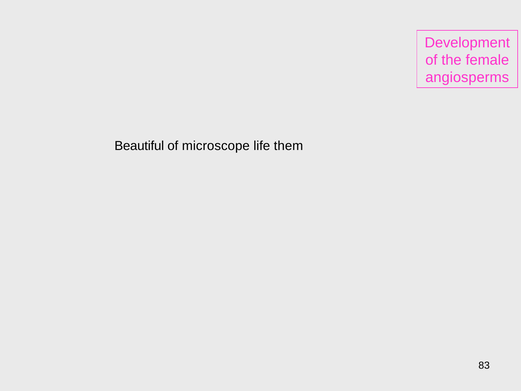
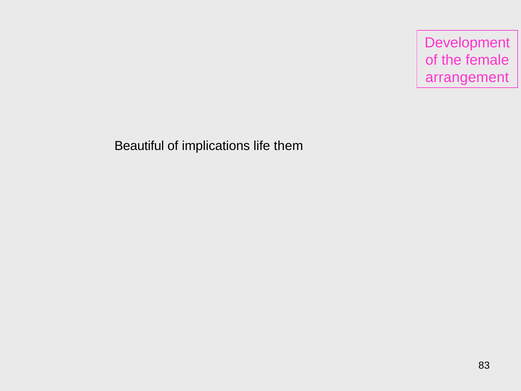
angiosperms: angiosperms -> arrangement
microscope: microscope -> implications
